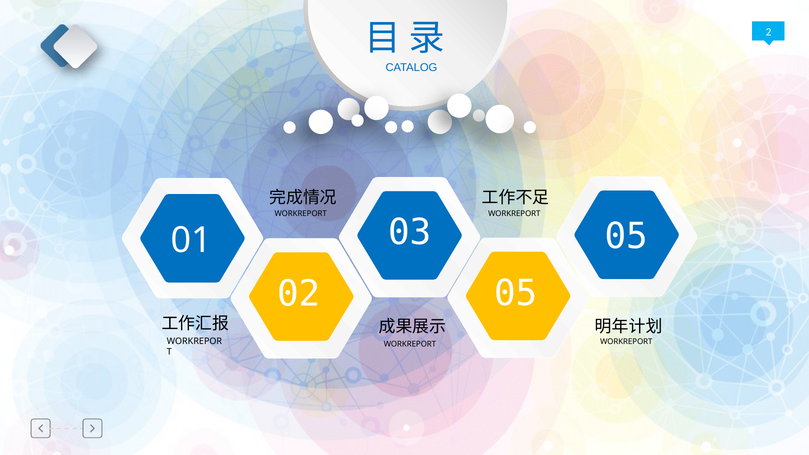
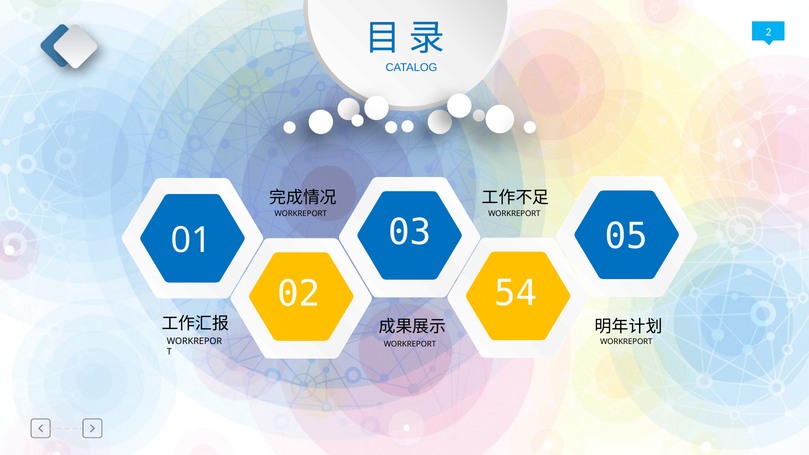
02 05: 05 -> 54
